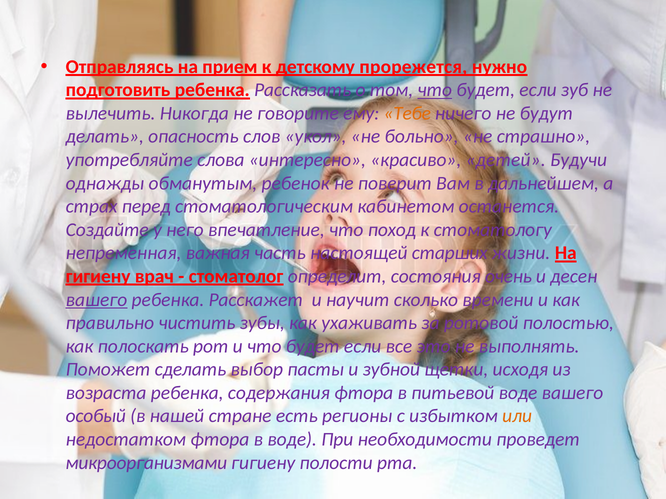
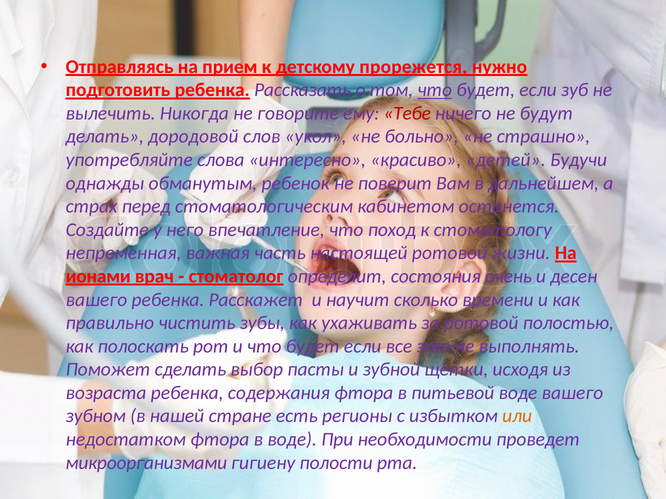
Тебе colour: orange -> red
опасность: опасность -> дородовой
настоящей старших: старших -> ротовой
гигиену at (98, 277): гигиену -> ионами
вашего at (96, 300) underline: present -> none
особый: особый -> зубном
